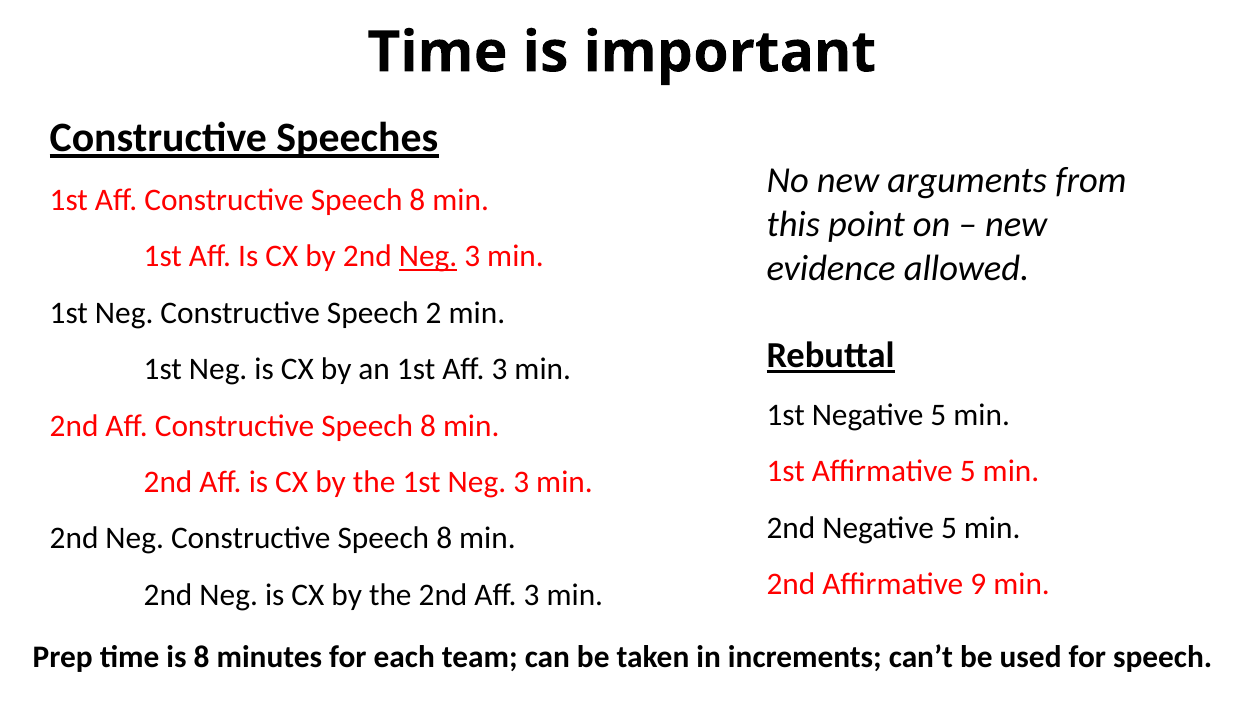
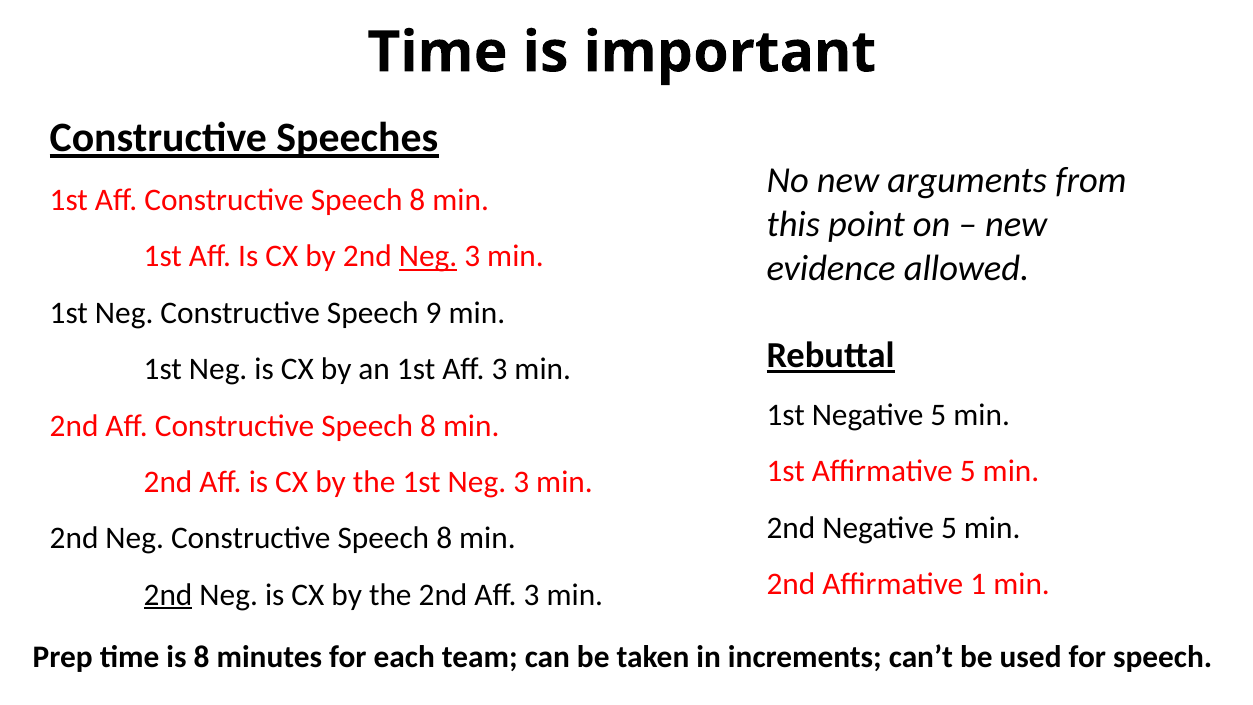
2: 2 -> 9
9: 9 -> 1
2nd at (168, 595) underline: none -> present
